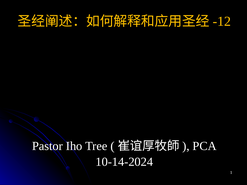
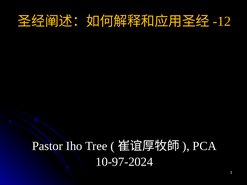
10-14-2024: 10-14-2024 -> 10-97-2024
